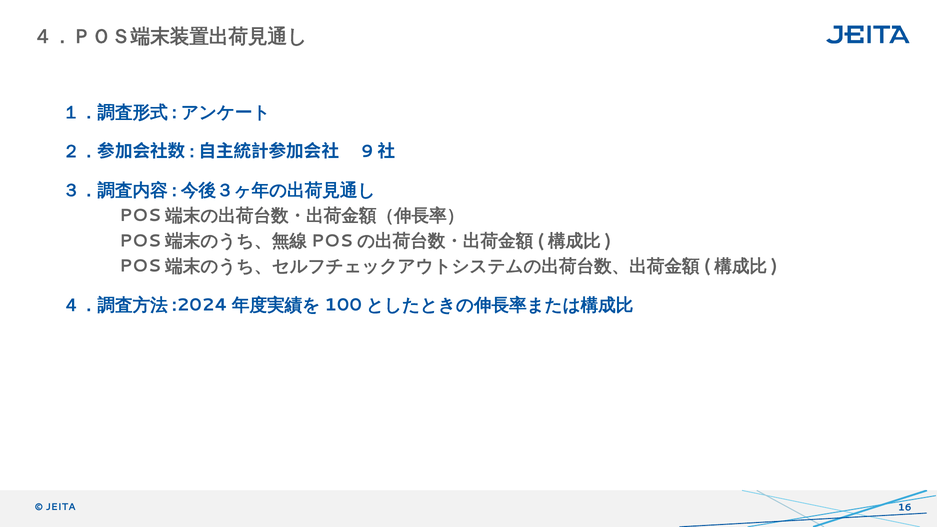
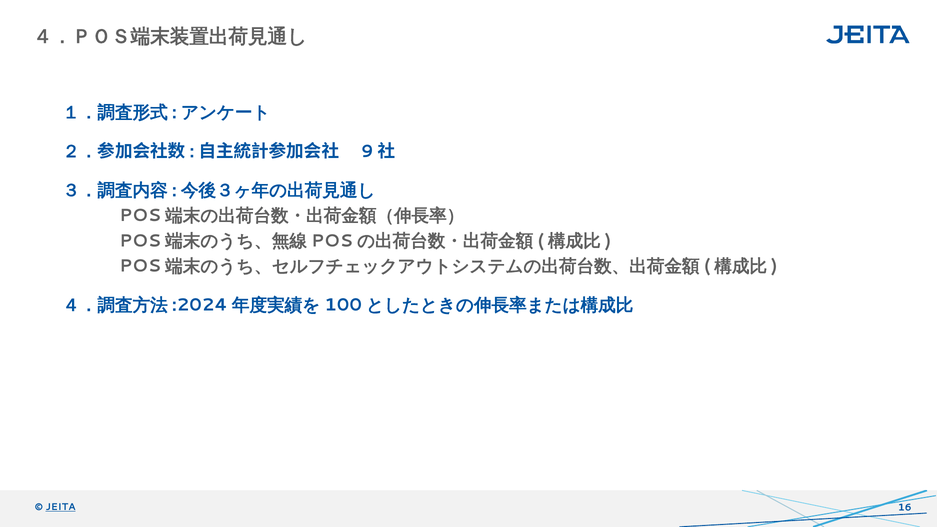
JEITA underline: none -> present
